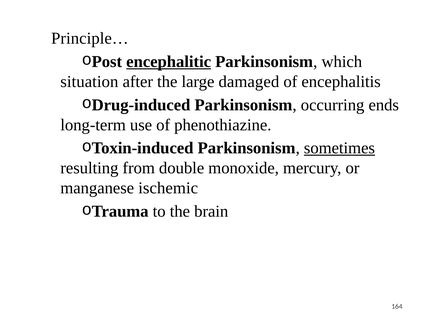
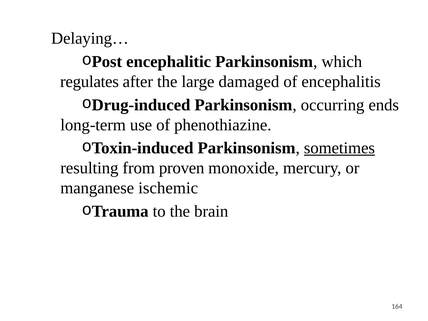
Principle…: Principle… -> Delaying…
encephalitic underline: present -> none
situation: situation -> regulates
double: double -> proven
